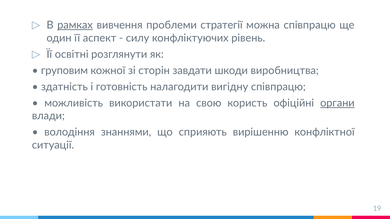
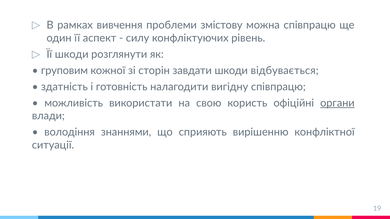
рамках underline: present -> none
стратегії: стратегії -> змістову
Її освітні: освітні -> шкоди
виробництва: виробництва -> відбувається
